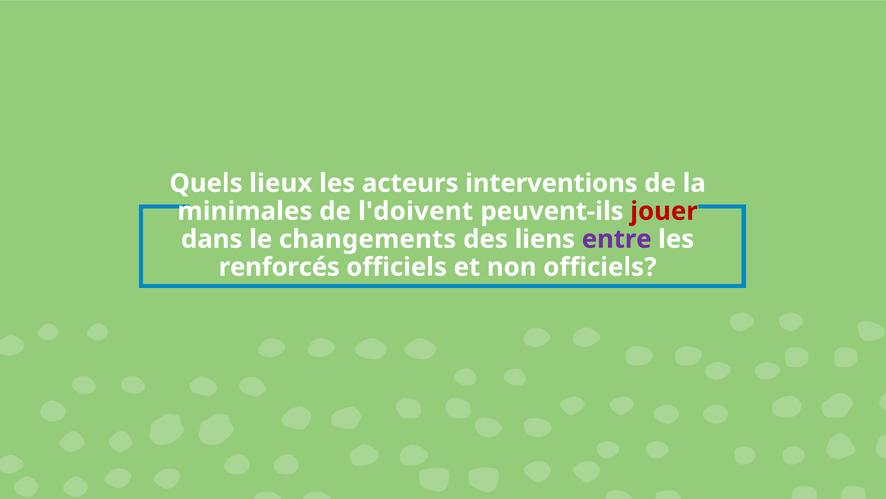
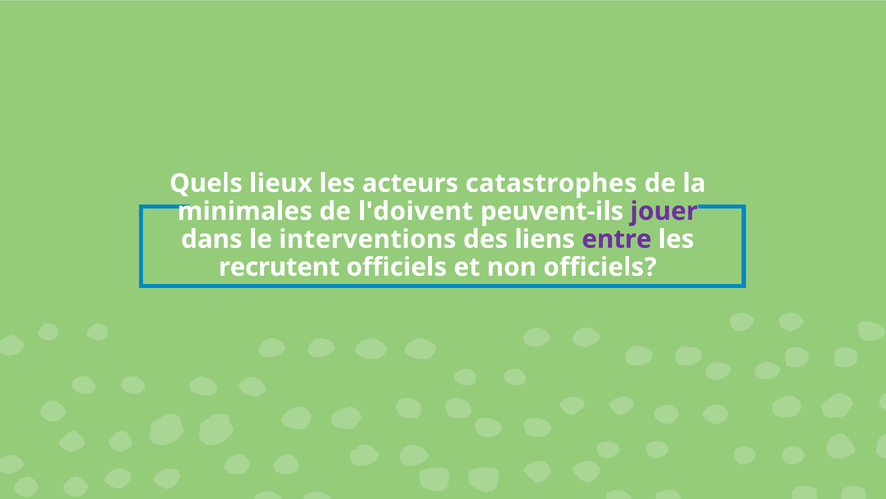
interventions: interventions -> catastrophes
jouer colour: red -> purple
changements: changements -> interventions
renforcés: renforcés -> recrutent
